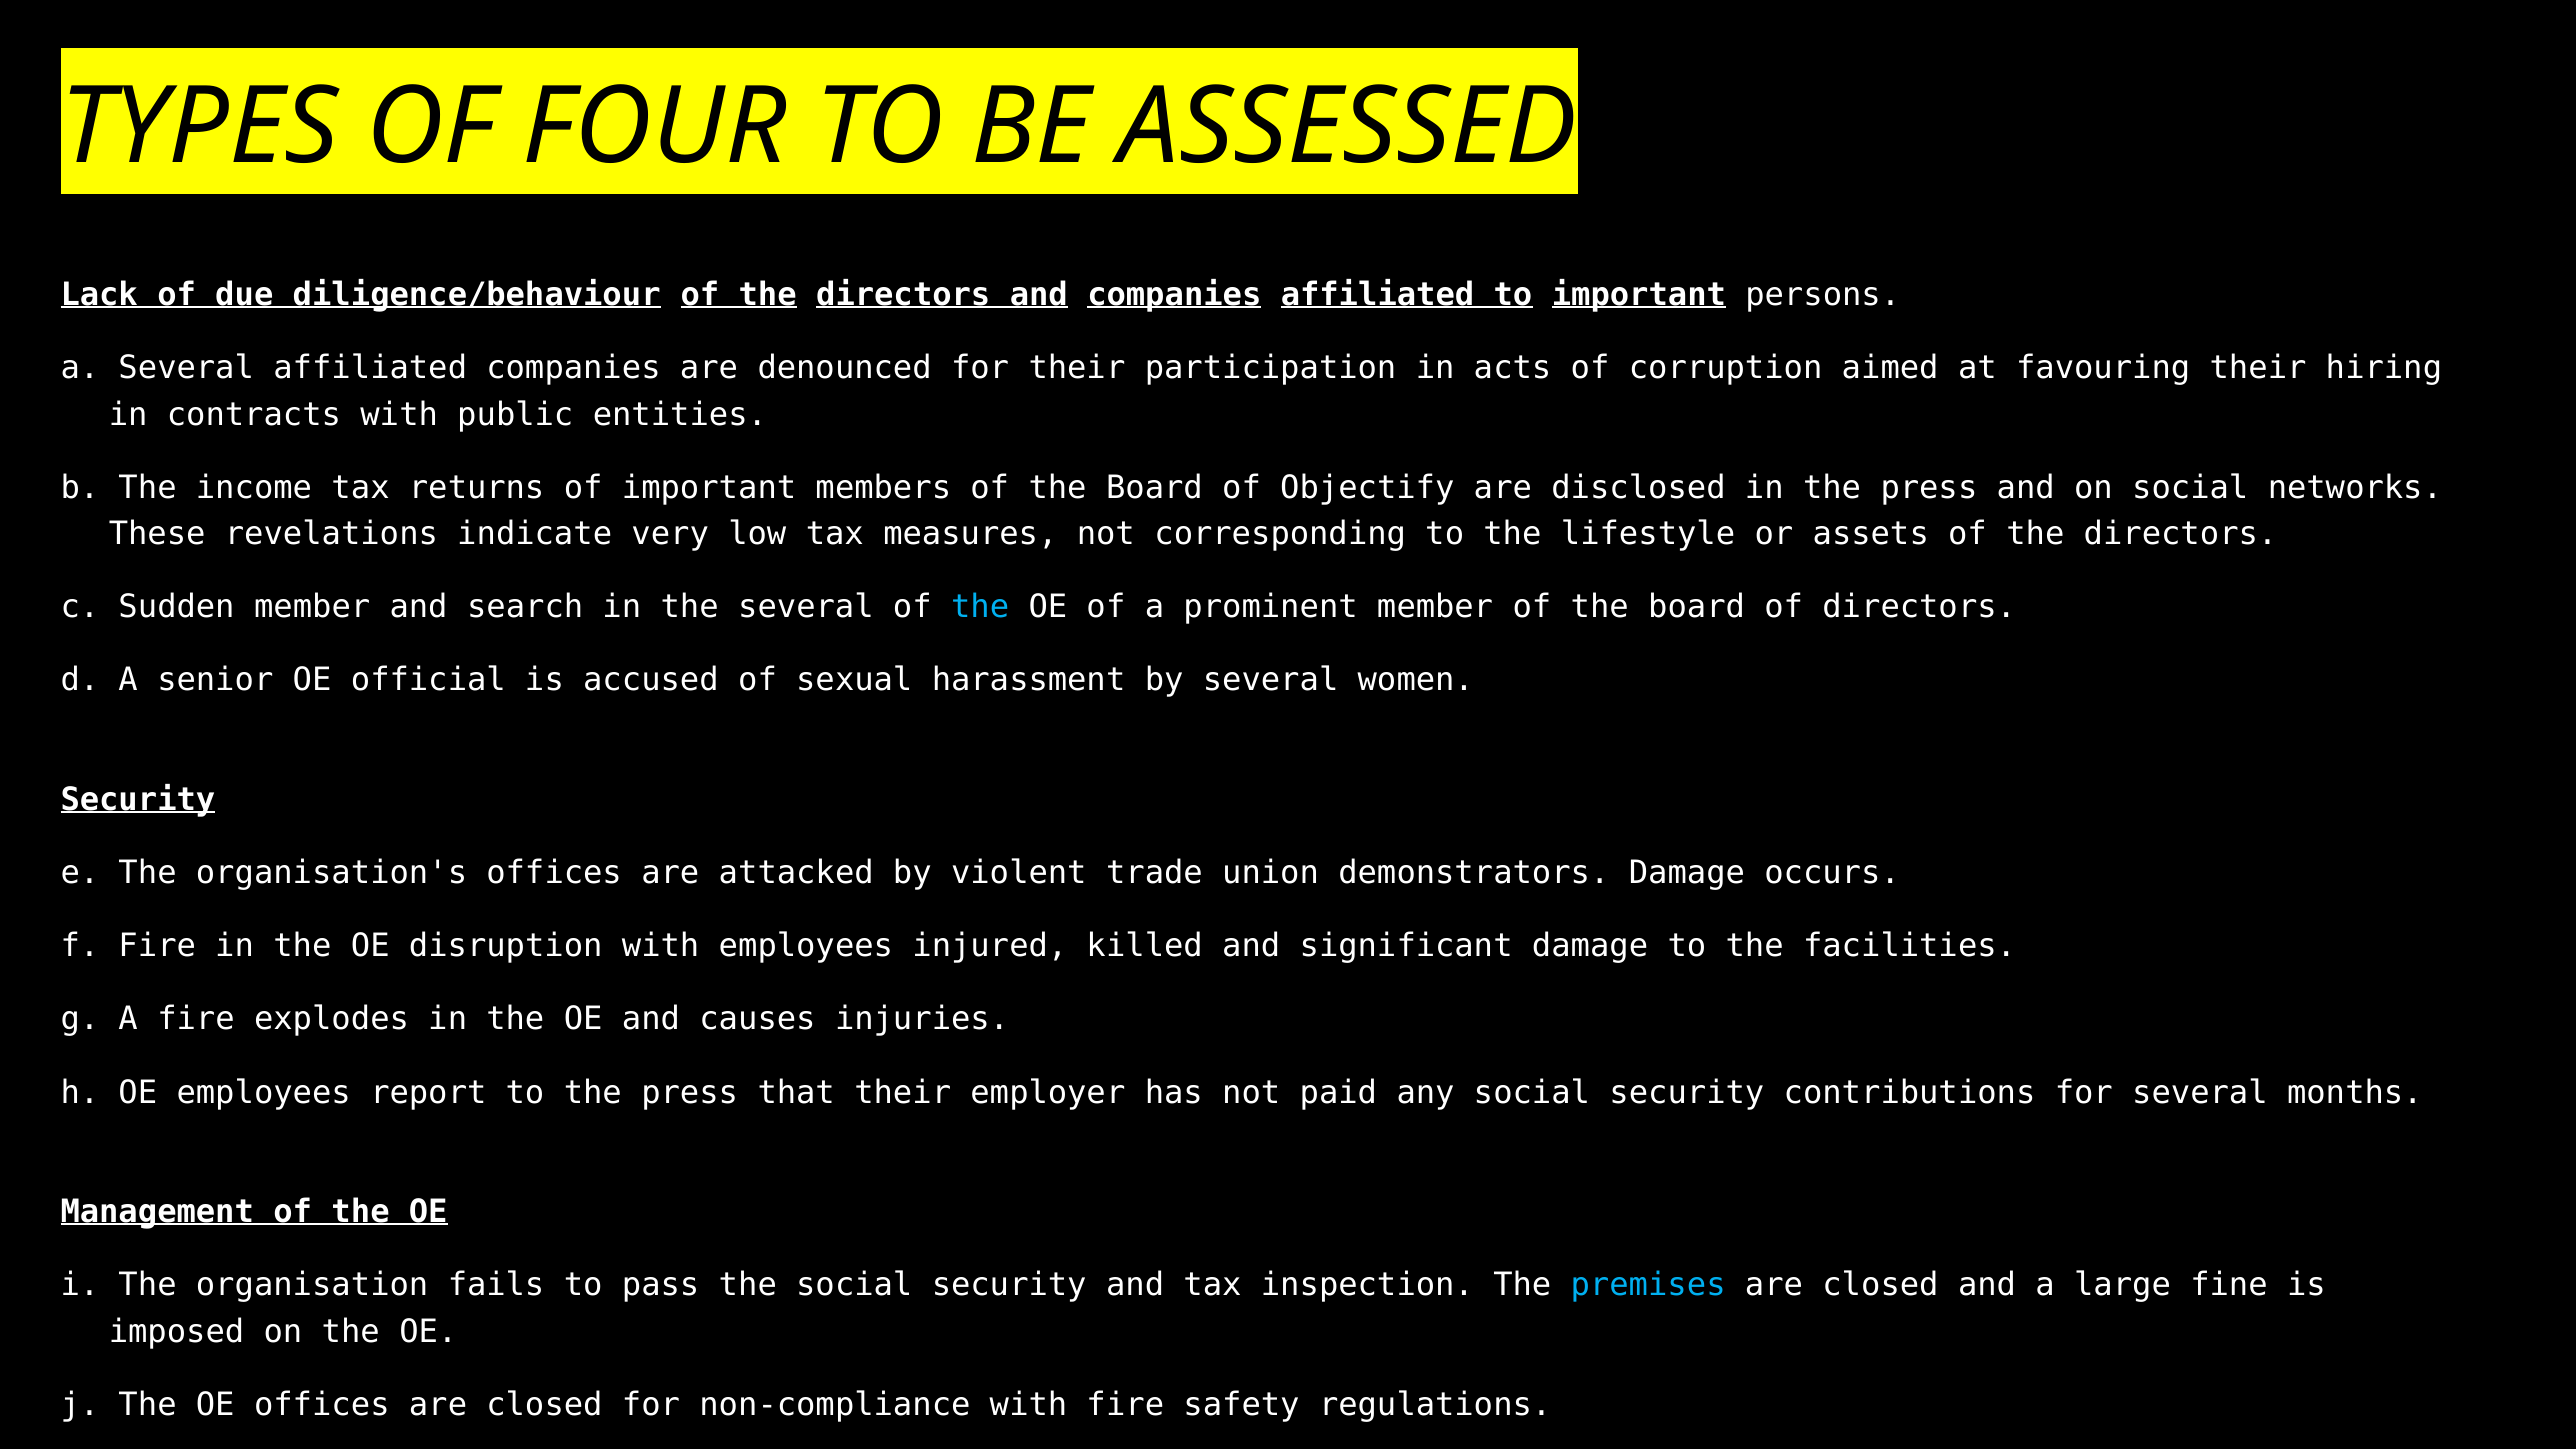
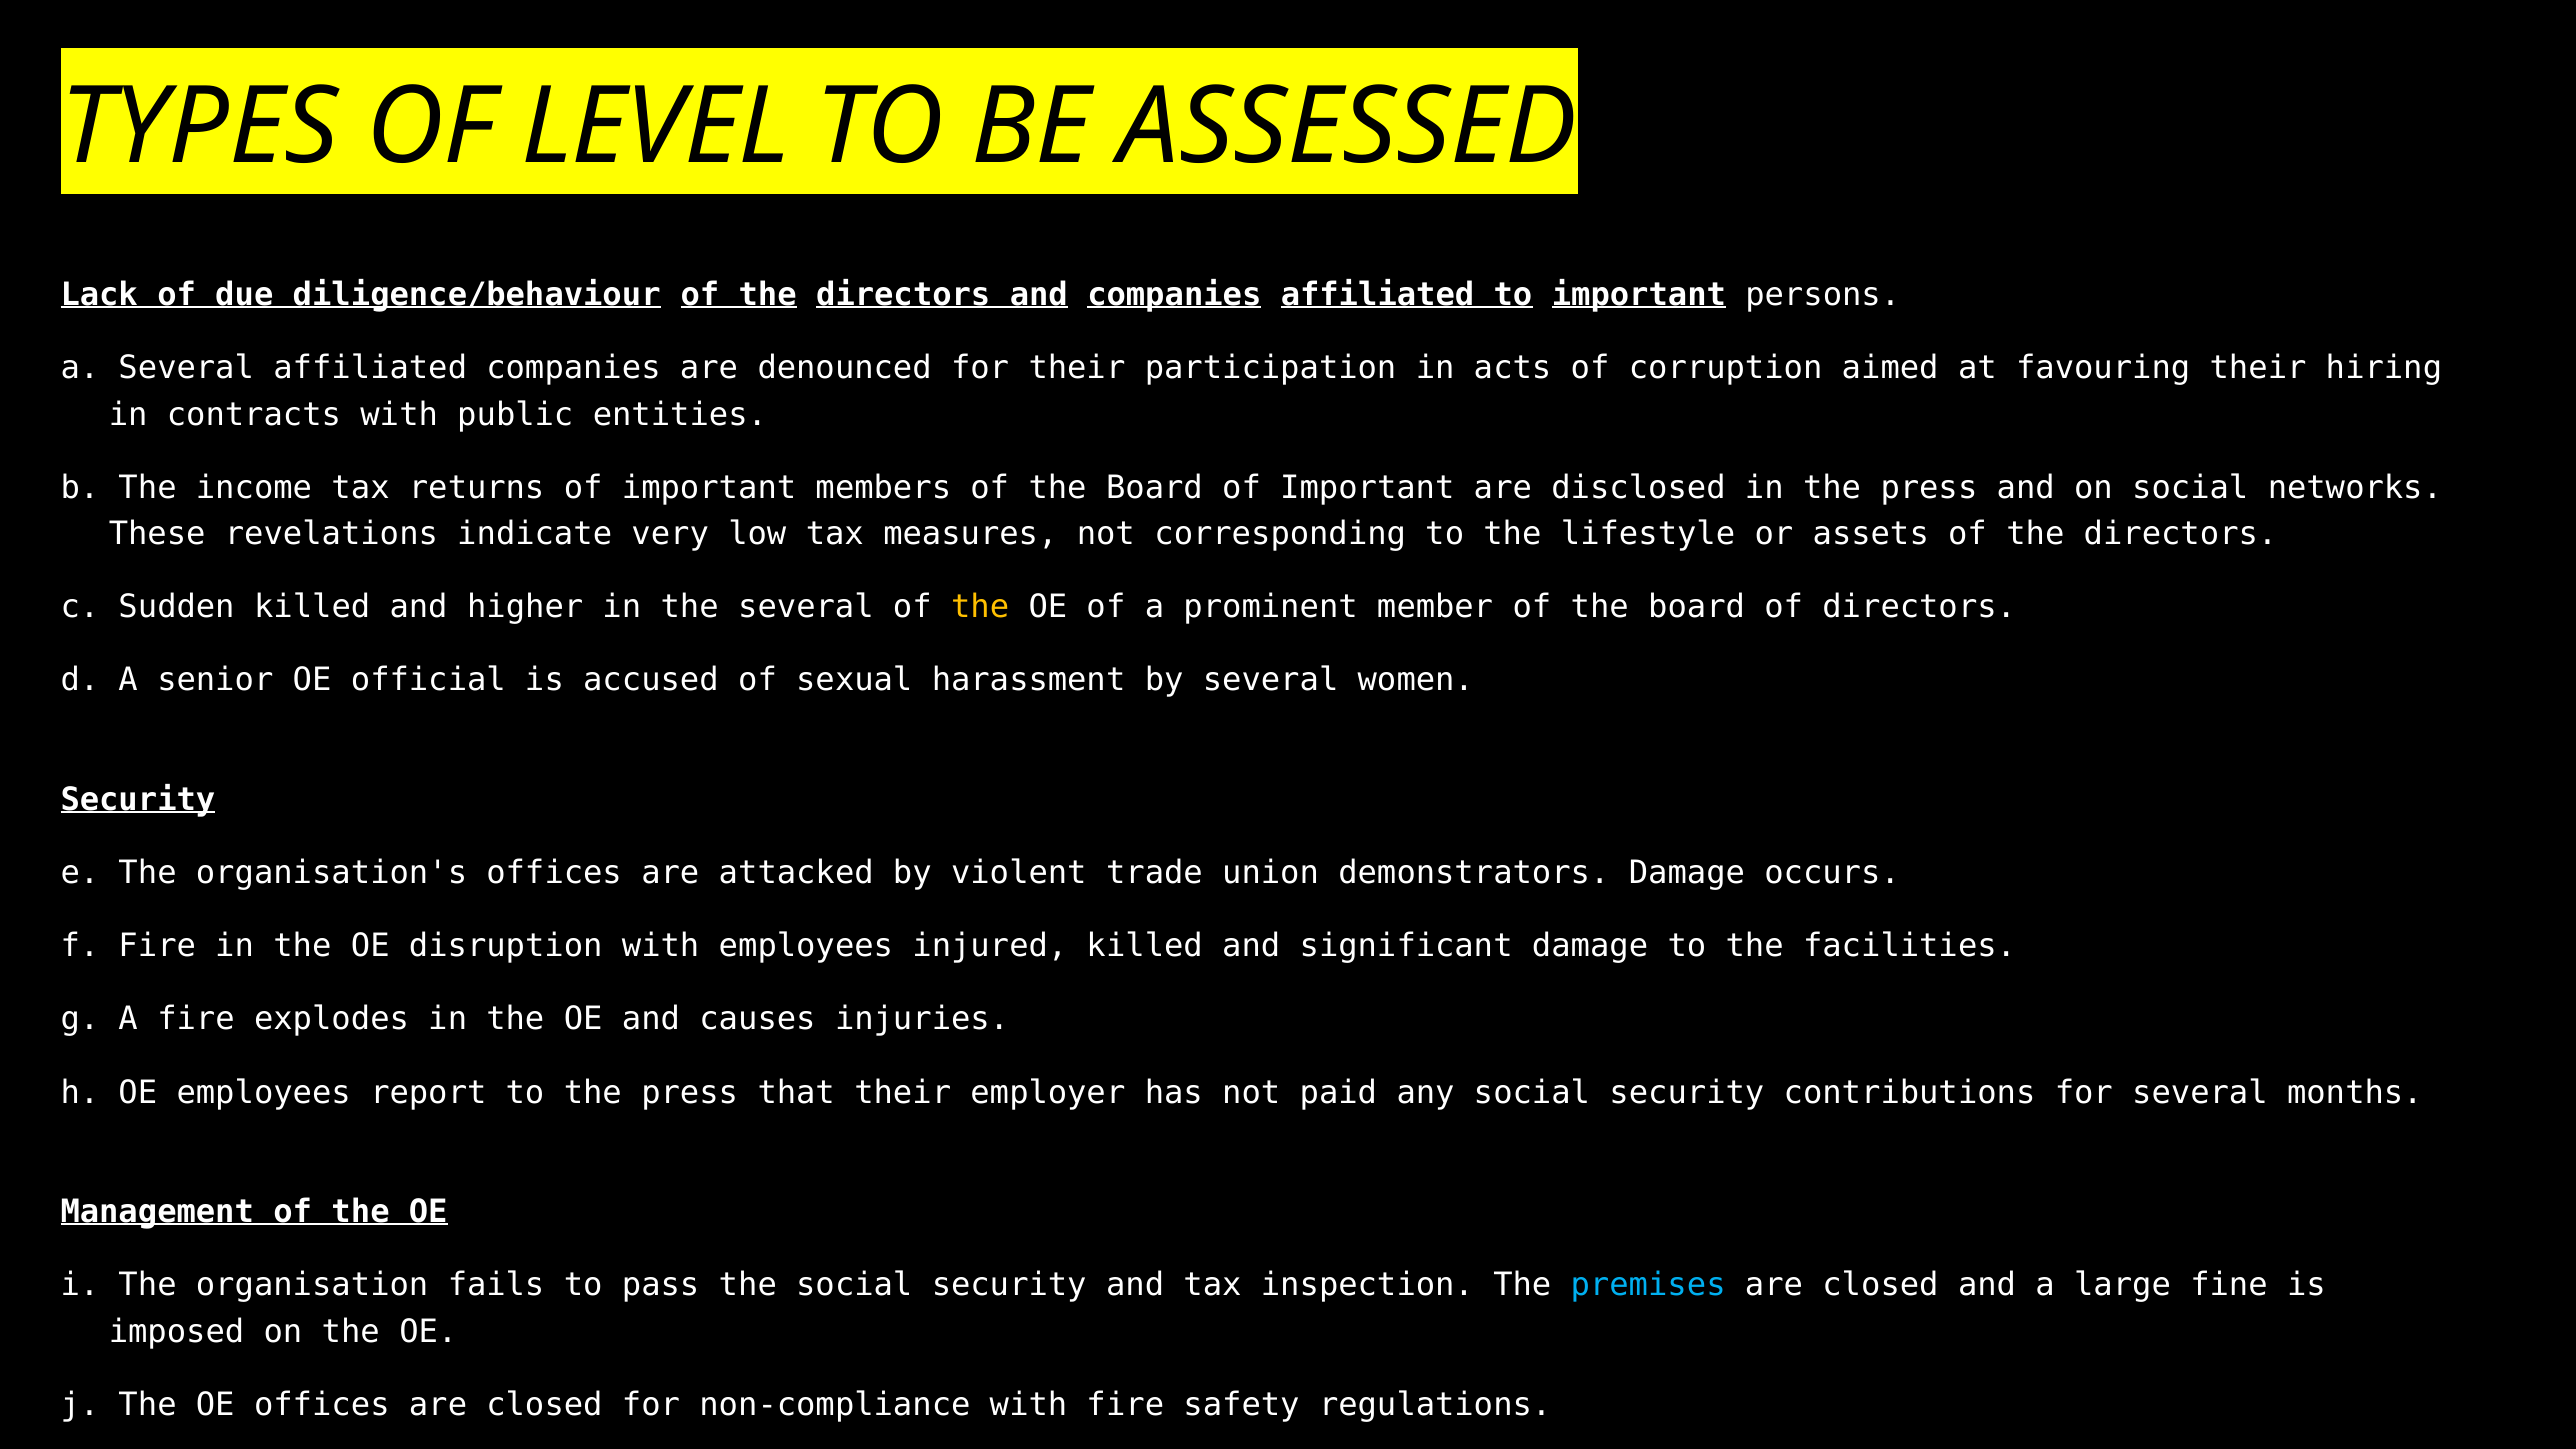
FOUR: FOUR -> LEVEL
Board of Objectify: Objectify -> Important
Sudden member: member -> killed
search: search -> higher
the at (980, 607) colour: light blue -> yellow
